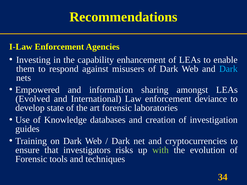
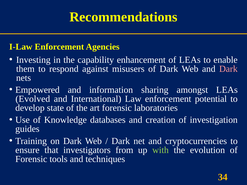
Dark at (228, 69) colour: light blue -> pink
deviance: deviance -> potential
risks: risks -> from
